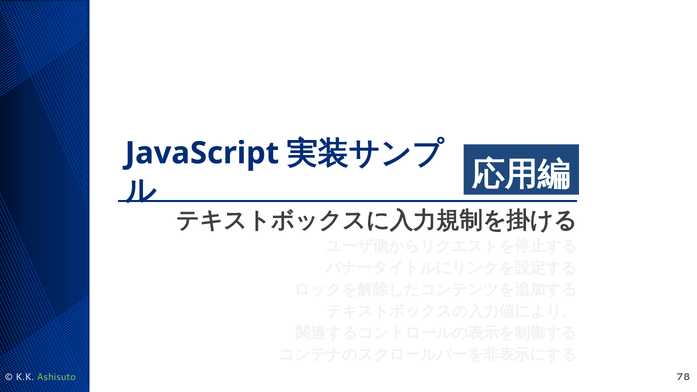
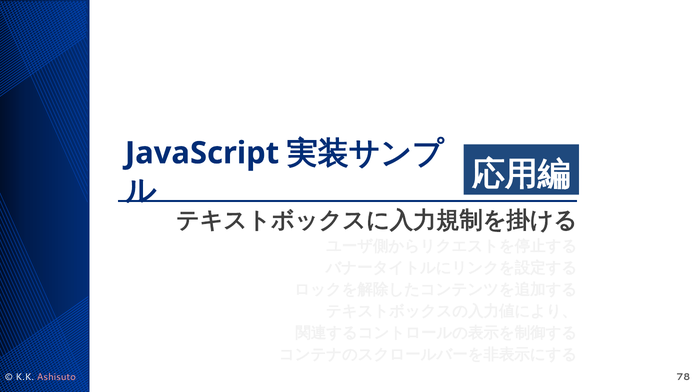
Ashisuto colour: light green -> pink
